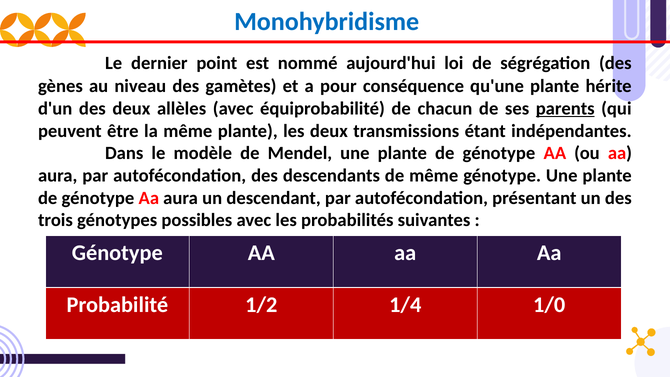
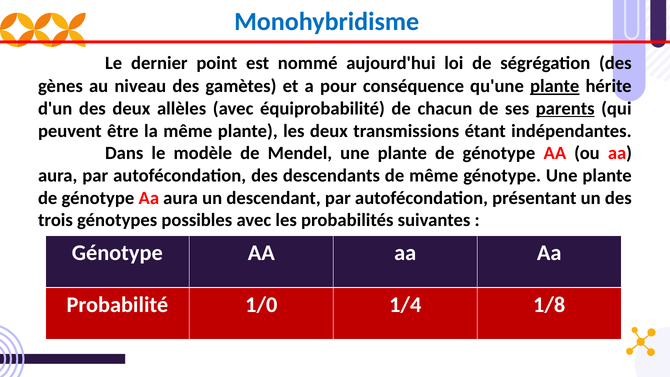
plante at (555, 86) underline: none -> present
1/2: 1/2 -> 1/0
1/0: 1/0 -> 1/8
